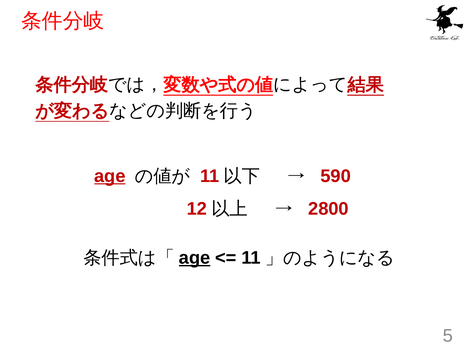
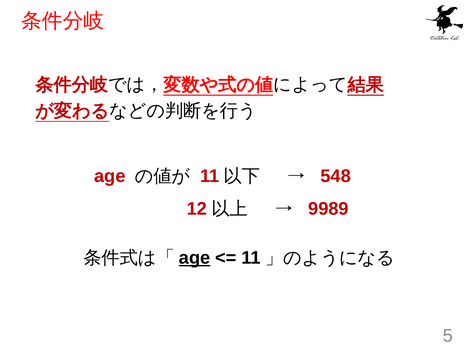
age at (110, 176) underline: present -> none
590: 590 -> 548
2800: 2800 -> 9989
